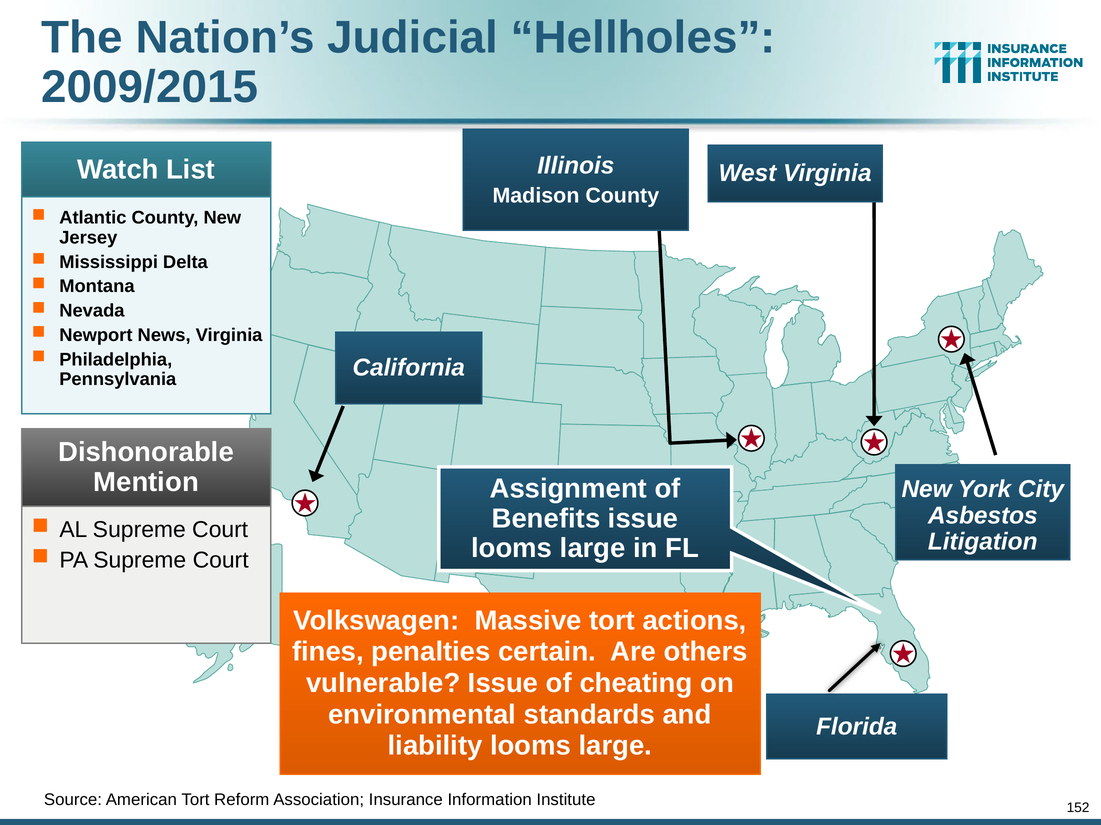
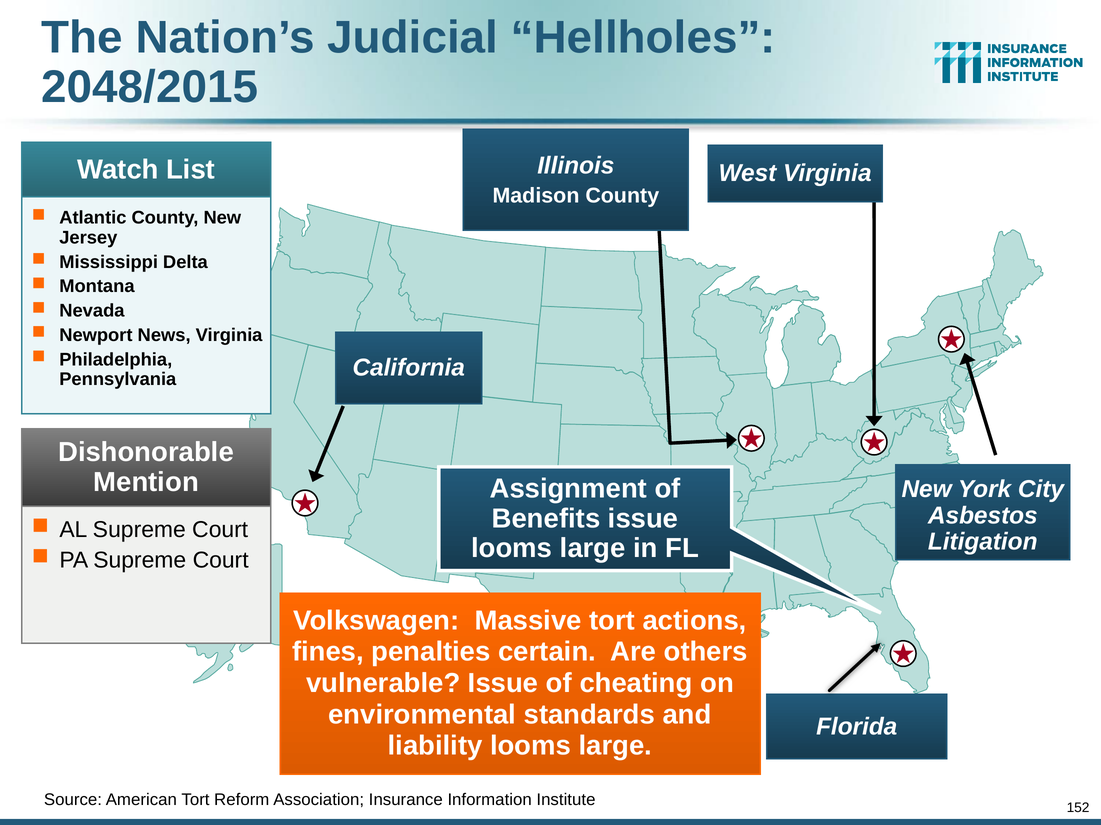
2009/2015: 2009/2015 -> 2048/2015
